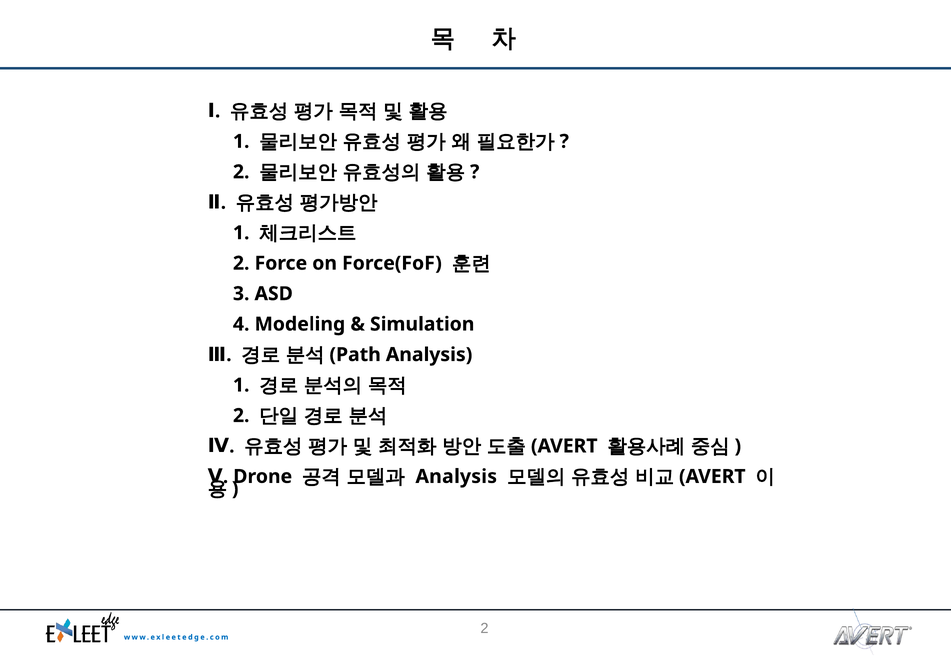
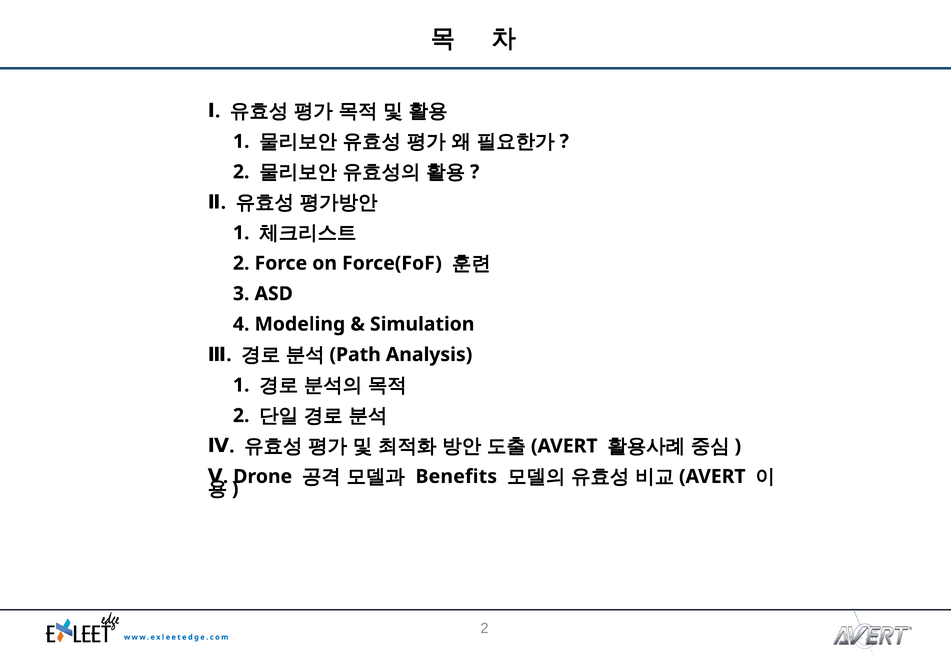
Analysis at (456, 477): Analysis -> Benefits
